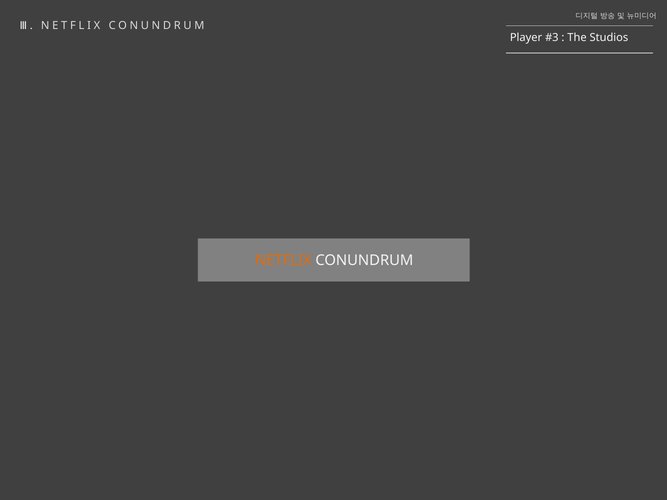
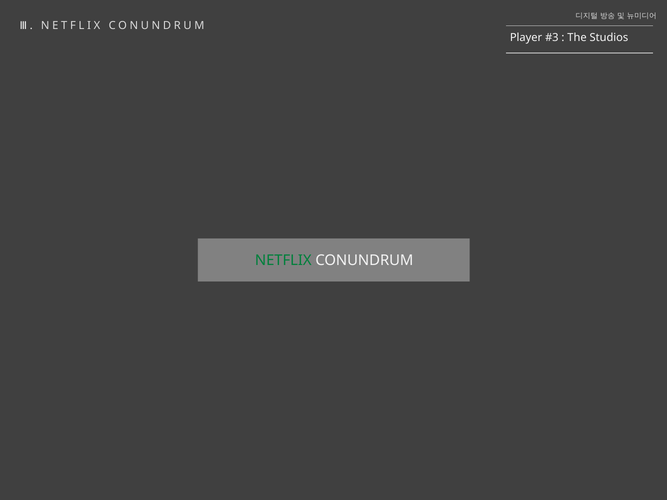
NETFLIX colour: orange -> green
